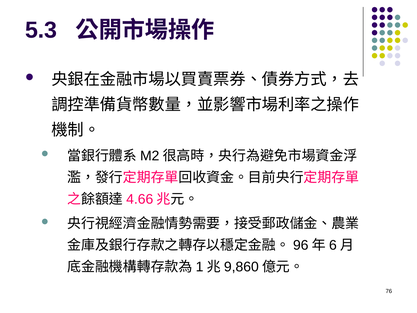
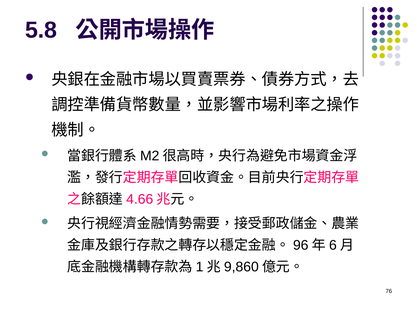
5.3: 5.3 -> 5.8
